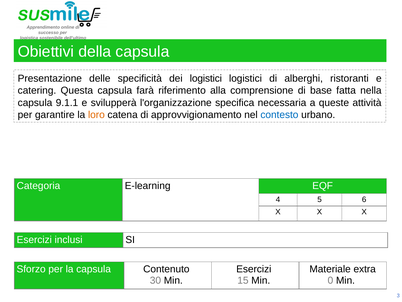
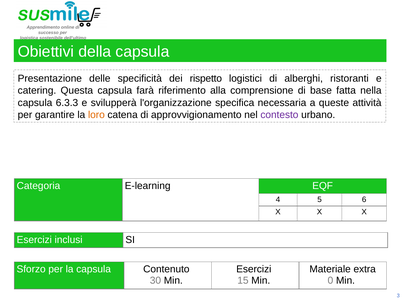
dei logistici: logistici -> rispetto
9.1.1: 9.1.1 -> 6.3.3
contesto colour: blue -> purple
